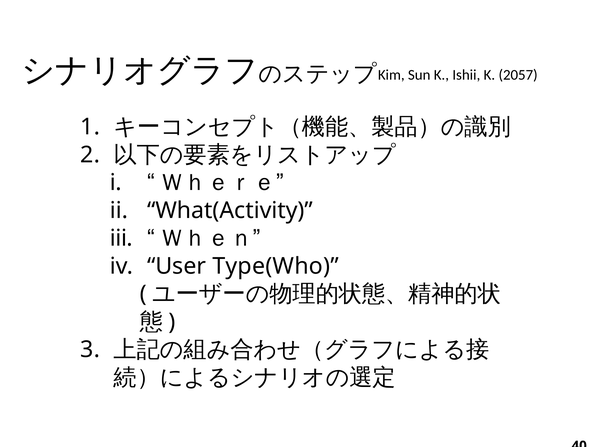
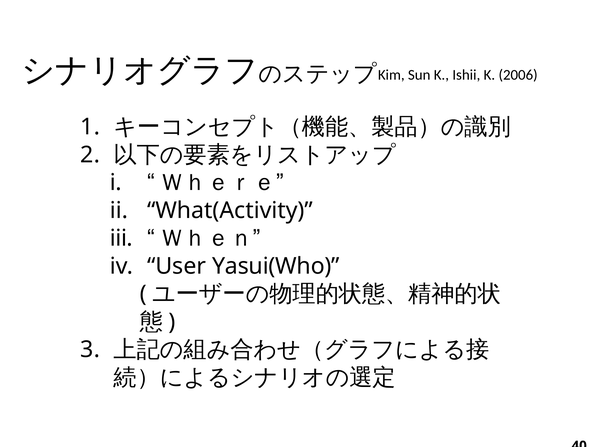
2057: 2057 -> 2006
Type(Who: Type(Who -> Yasui(Who
